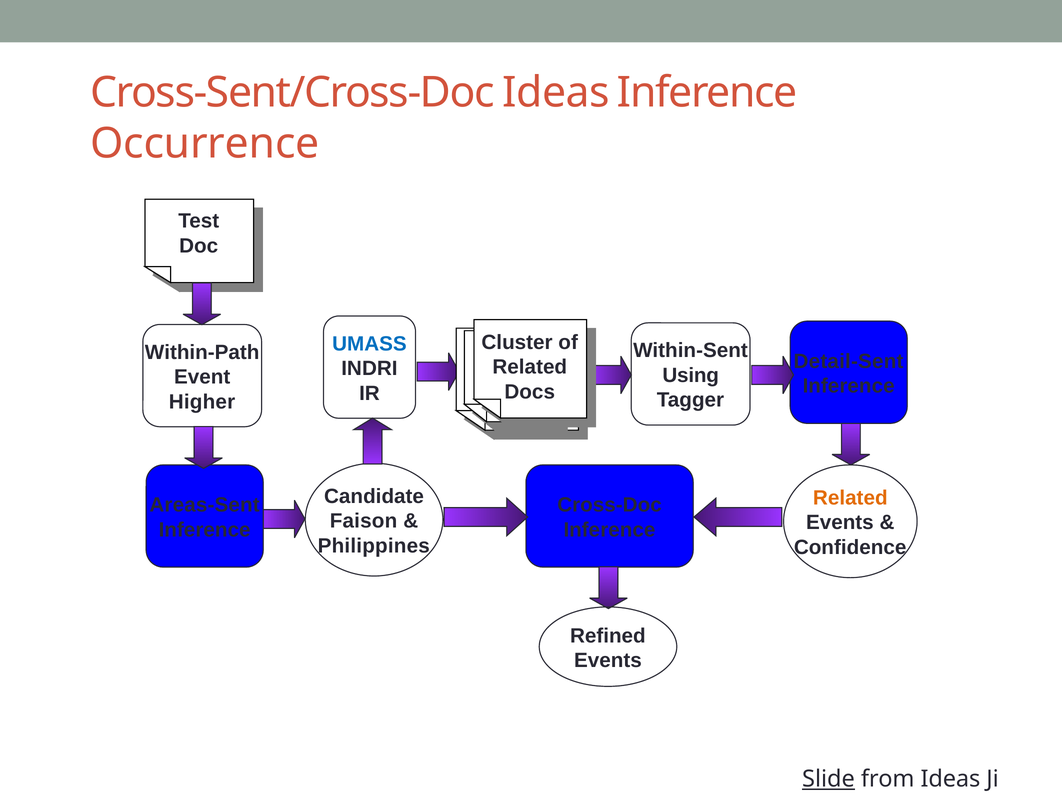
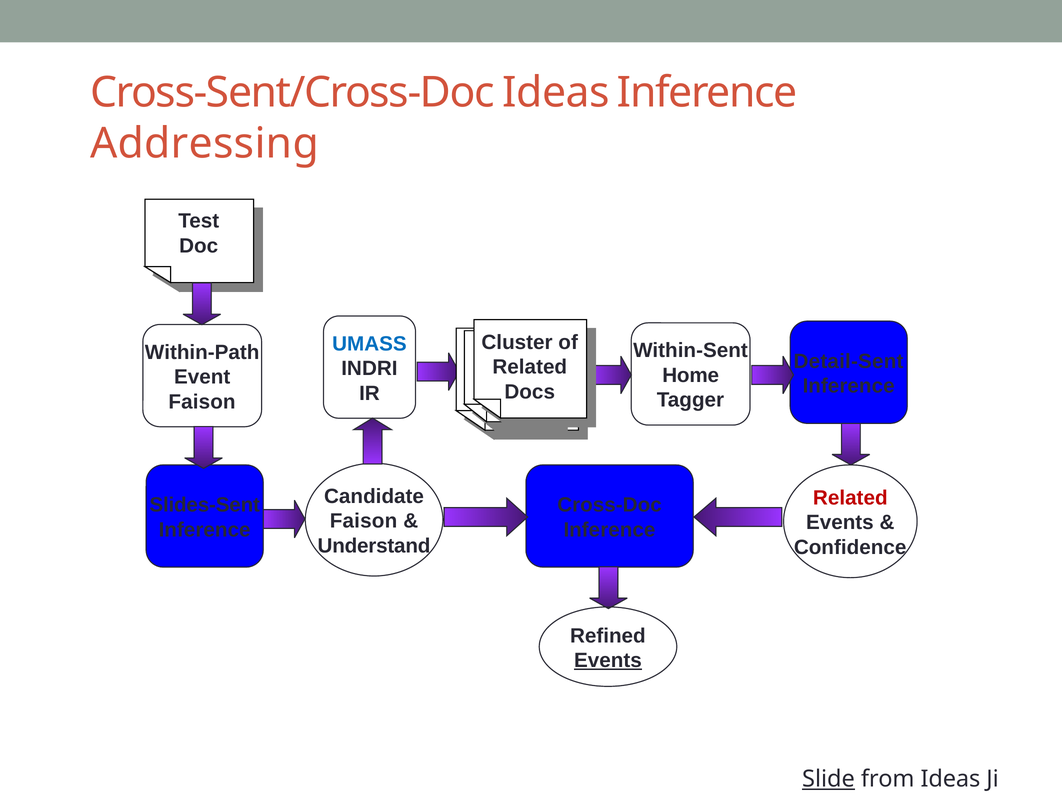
Occurrence: Occurrence -> Addressing
Using: Using -> Home
Higher at (202, 402): Higher -> Faison
Related at (850, 498) colour: orange -> red
Areas-Sent: Areas-Sent -> Slides-Sent
Philippines: Philippines -> Understand
Events at (608, 661) underline: none -> present
